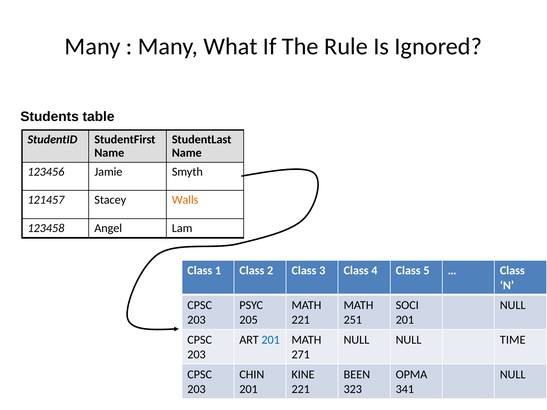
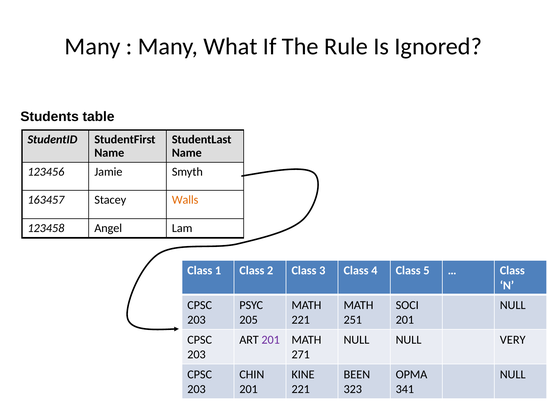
121457: 121457 -> 163457
201 at (271, 340) colour: blue -> purple
TIME: TIME -> VERY
